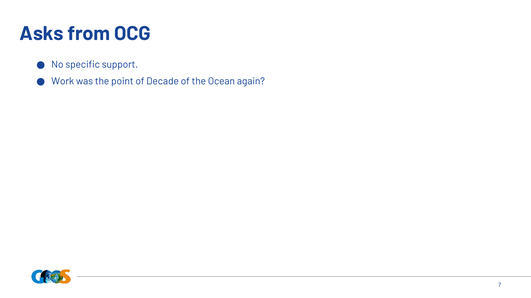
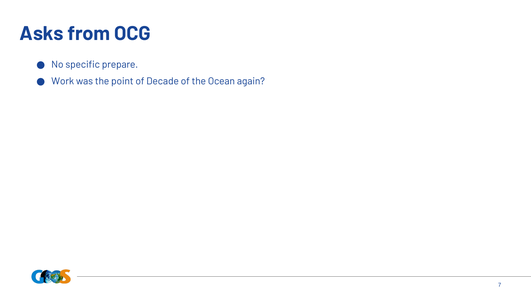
support: support -> prepare
